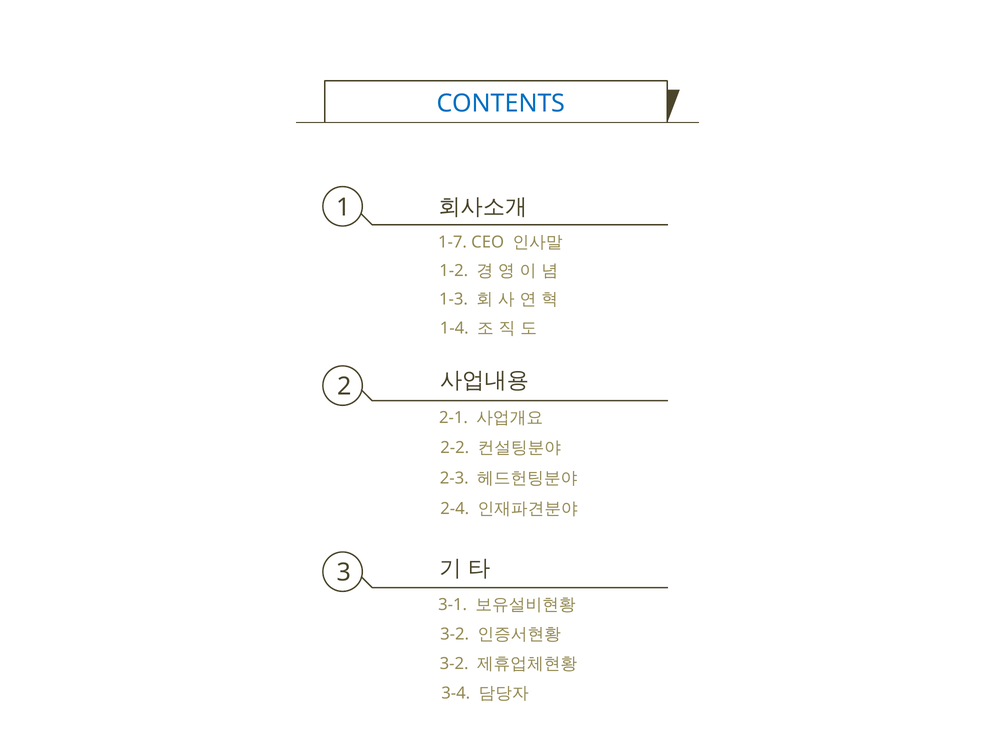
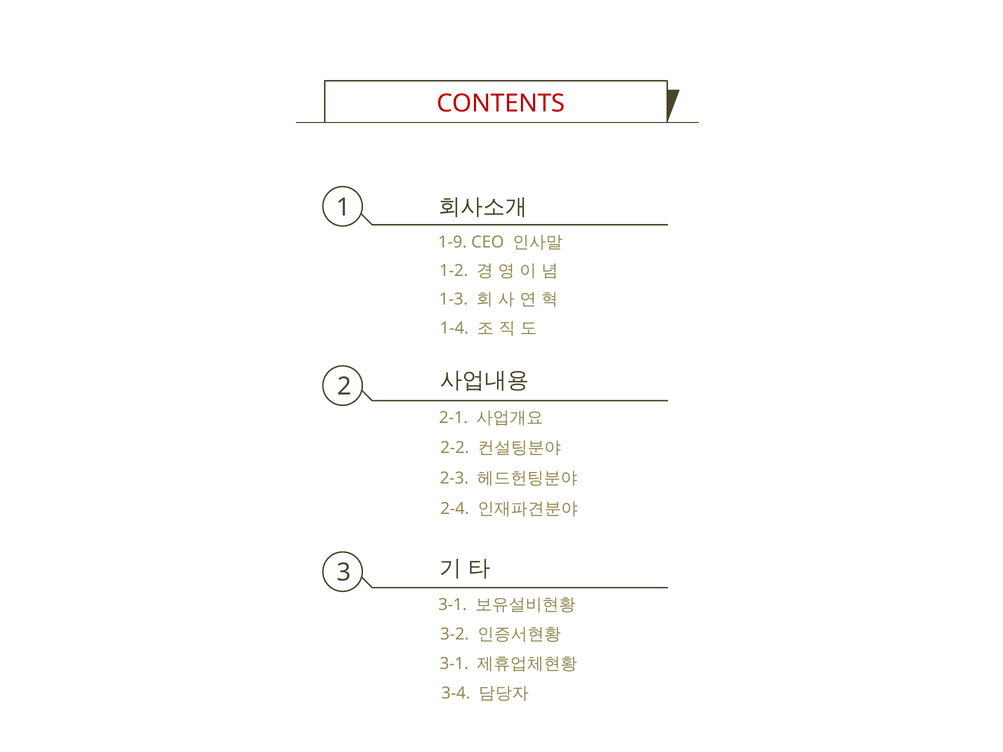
CONTENTS colour: blue -> red
1-7: 1-7 -> 1-9
3-2 at (454, 664): 3-2 -> 3-1
